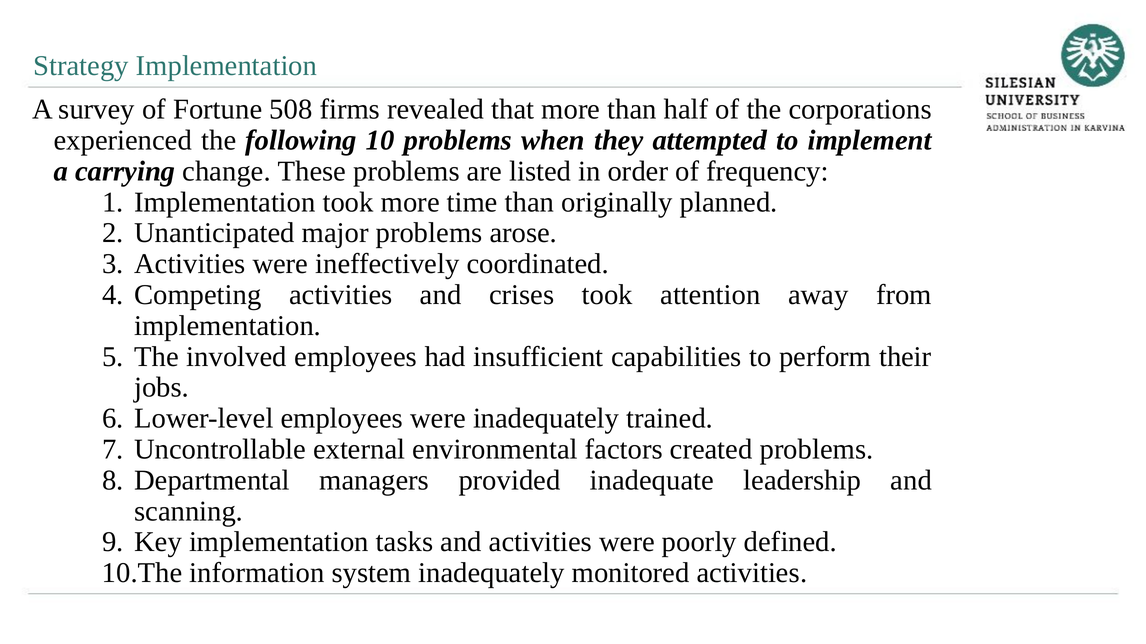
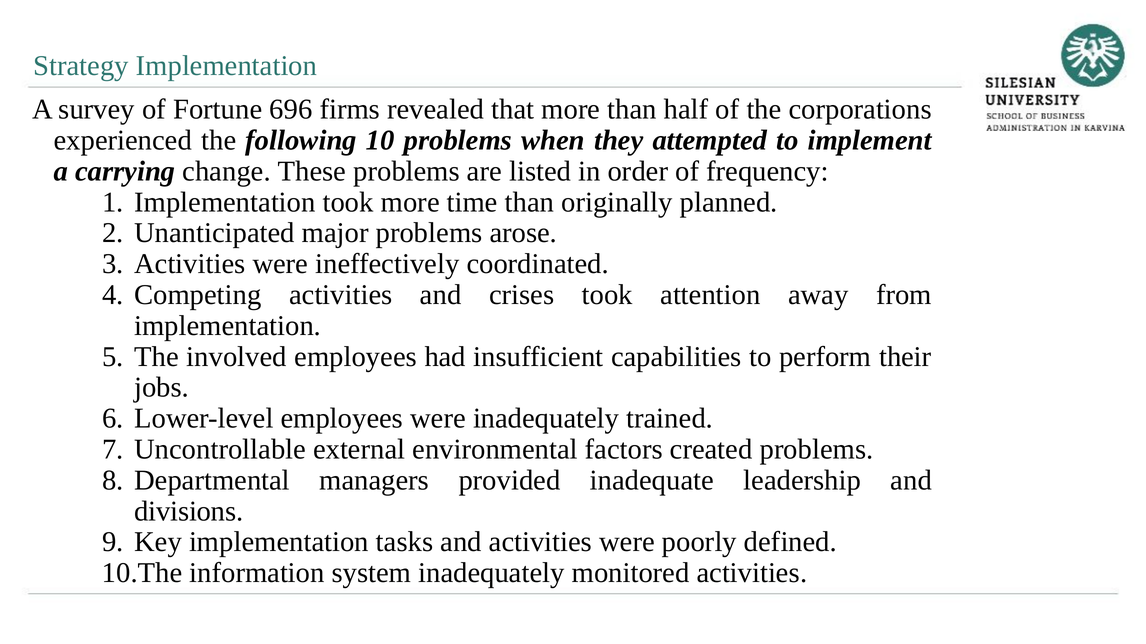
508: 508 -> 696
scanning: scanning -> divisions
